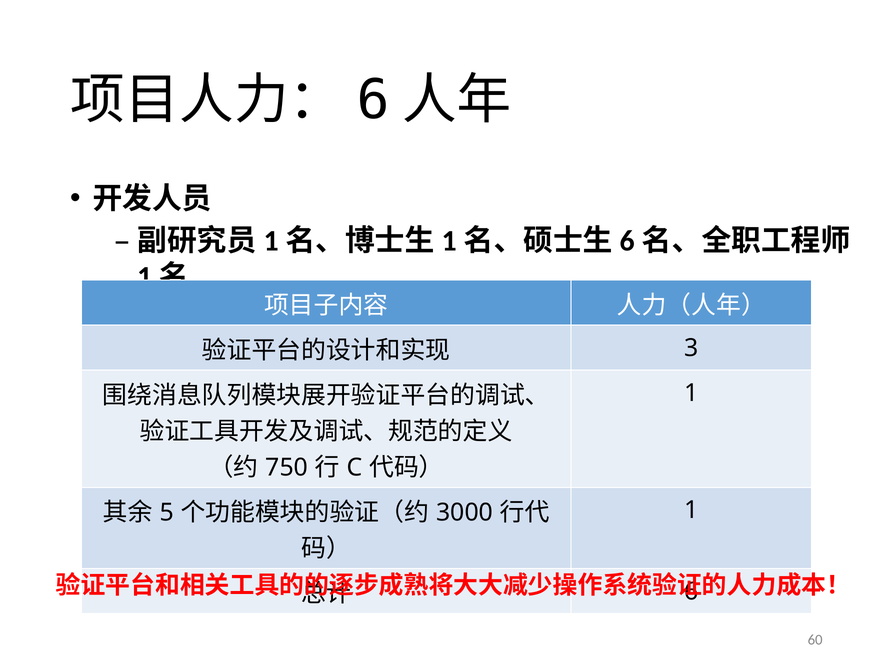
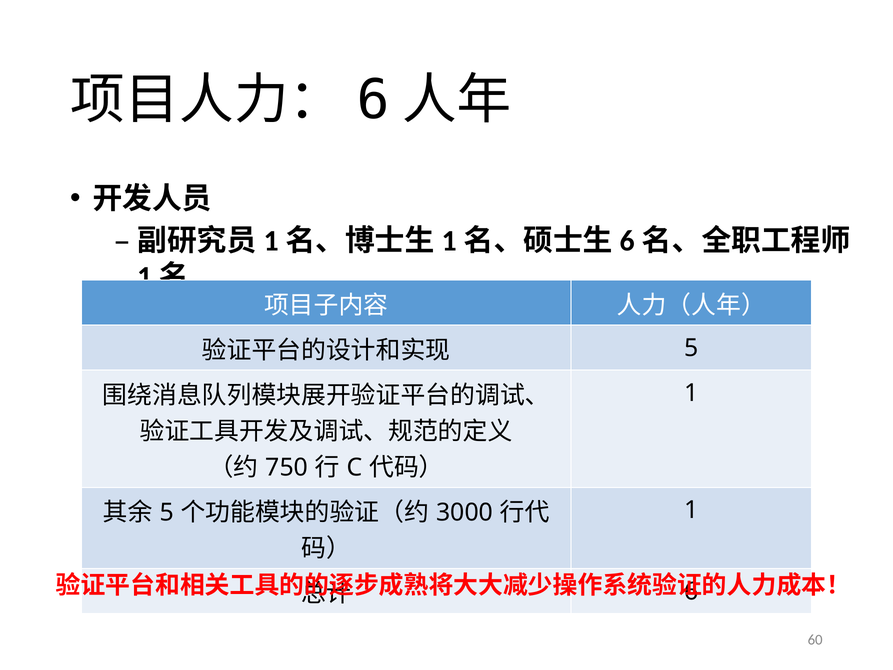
3 at (691, 348): 3 -> 5
